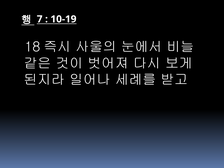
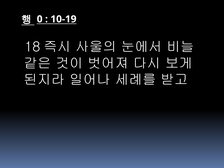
7: 7 -> 0
